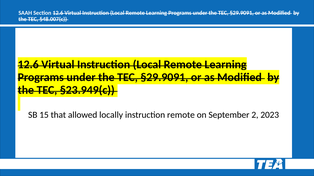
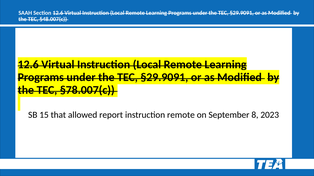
§23.949(c: §23.949(c -> §78.007(c
locally: locally -> report
2: 2 -> 8
